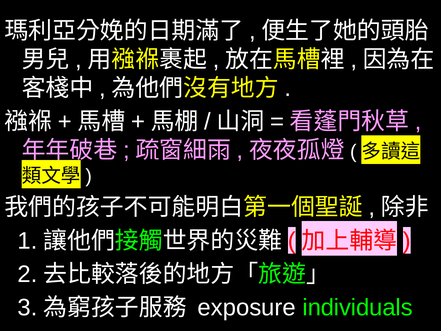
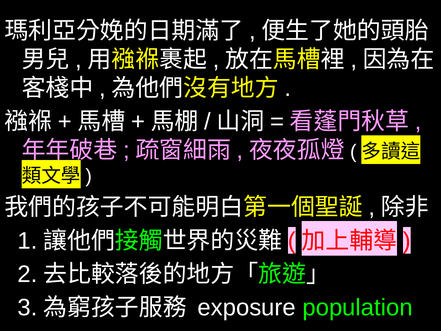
individuals: individuals -> population
